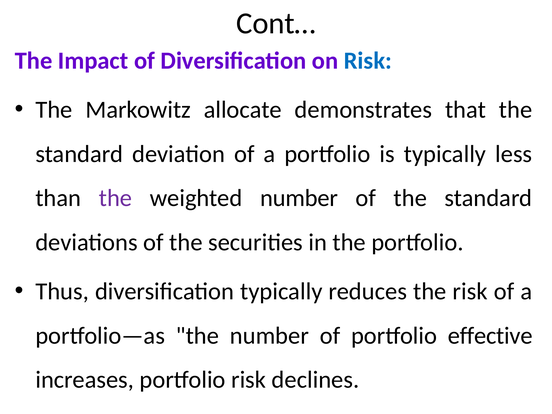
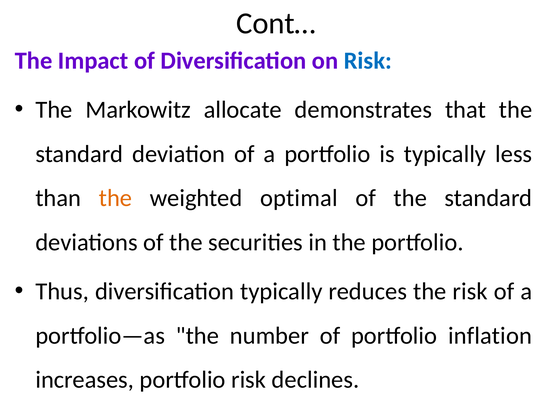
the at (115, 198) colour: purple -> orange
weighted number: number -> optimal
effective: effective -> inflation
